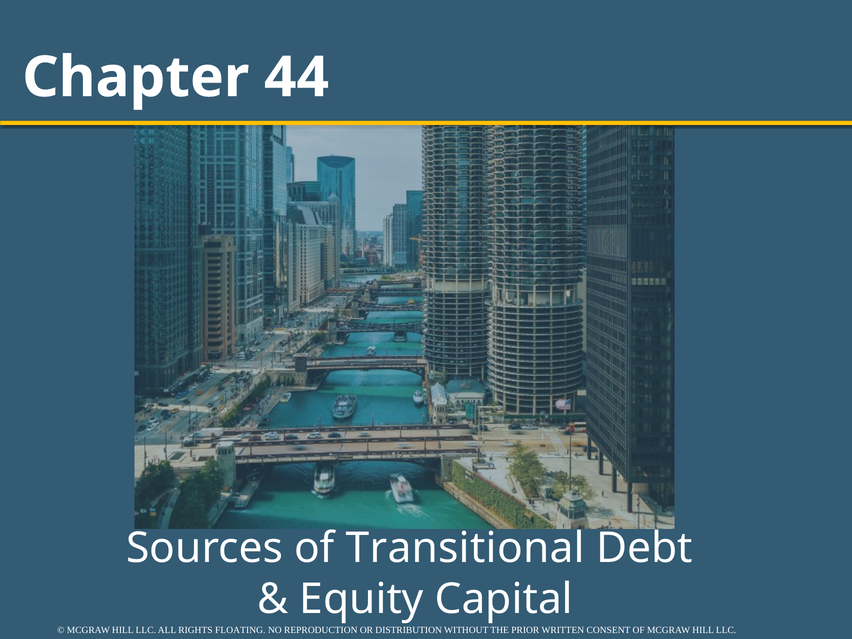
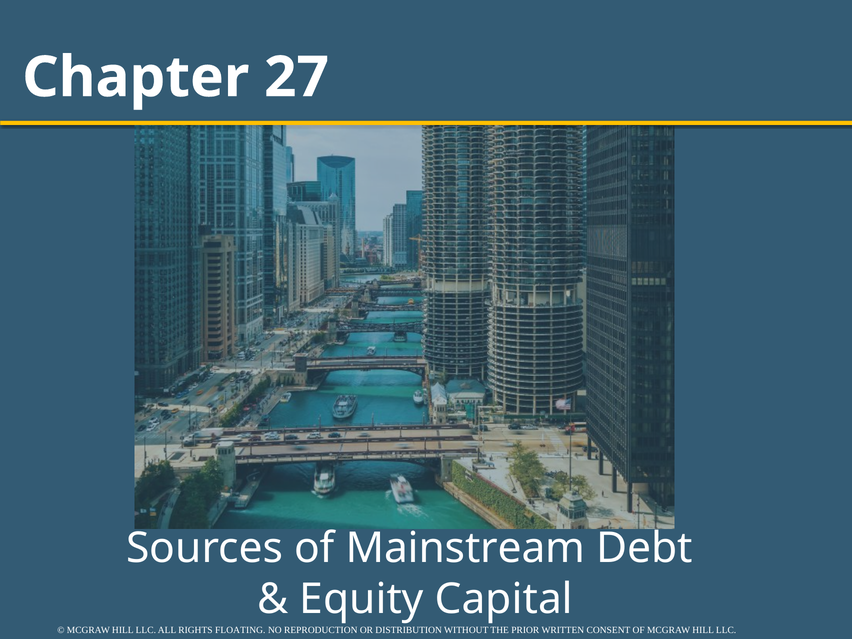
44: 44 -> 27
Transitional: Transitional -> Mainstream
